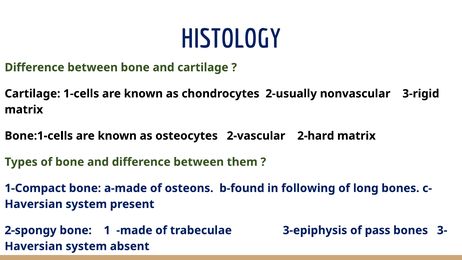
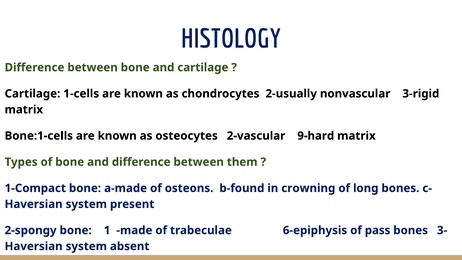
2-hard: 2-hard -> 9-hard
following: following -> crowning
3-epiphysis: 3-epiphysis -> 6-epiphysis
